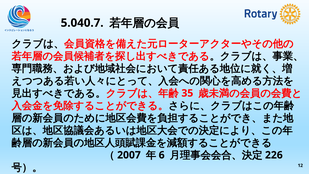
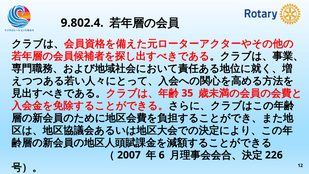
5.040.7: 5.040.7 -> 9.802.4
